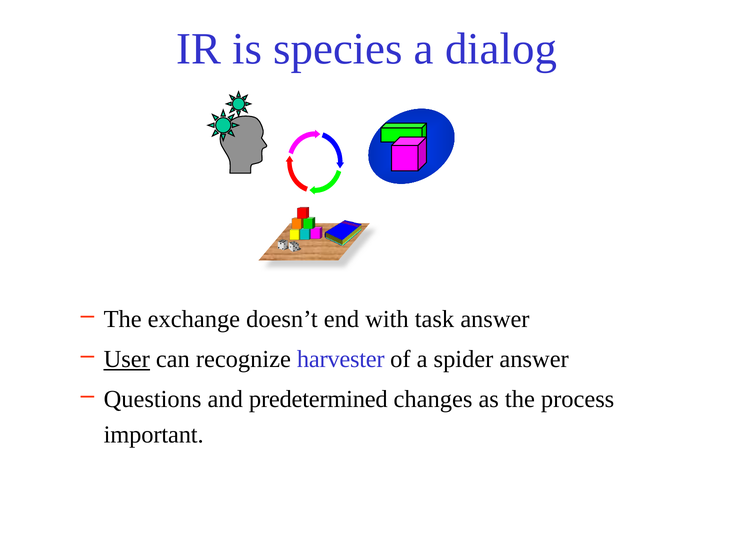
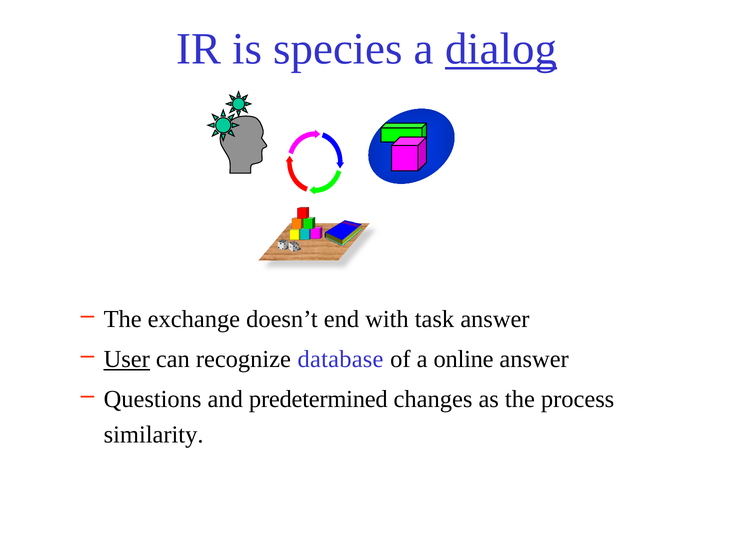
dialog underline: none -> present
harvester: harvester -> database
spider: spider -> online
important: important -> similarity
